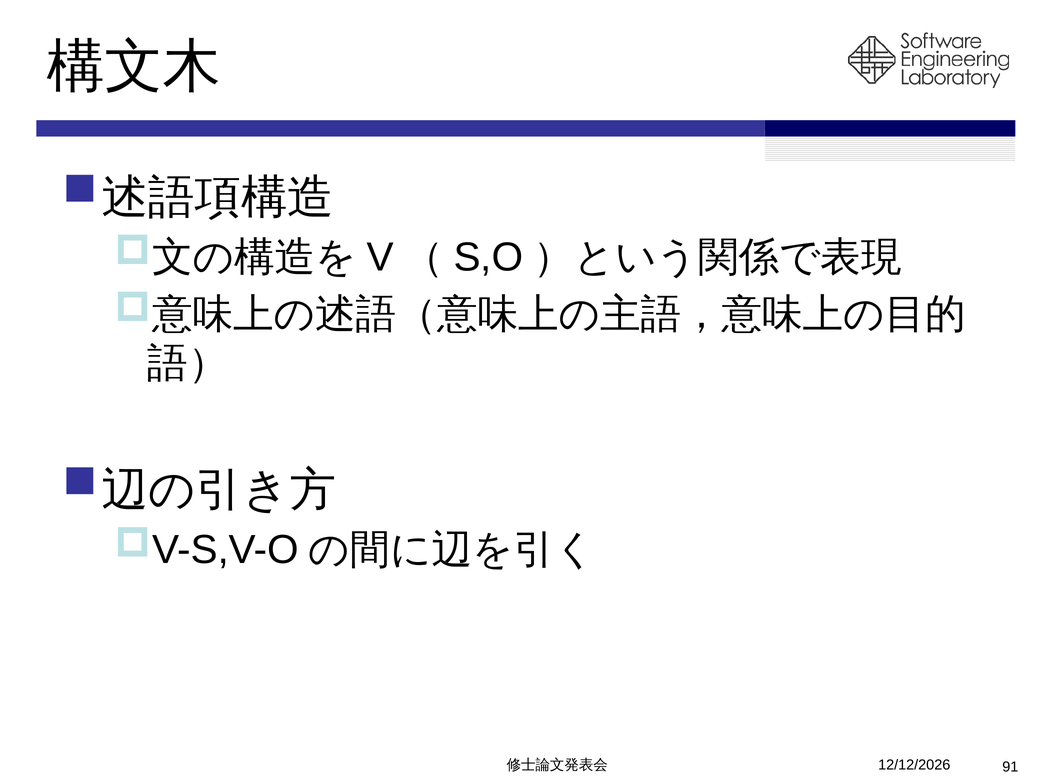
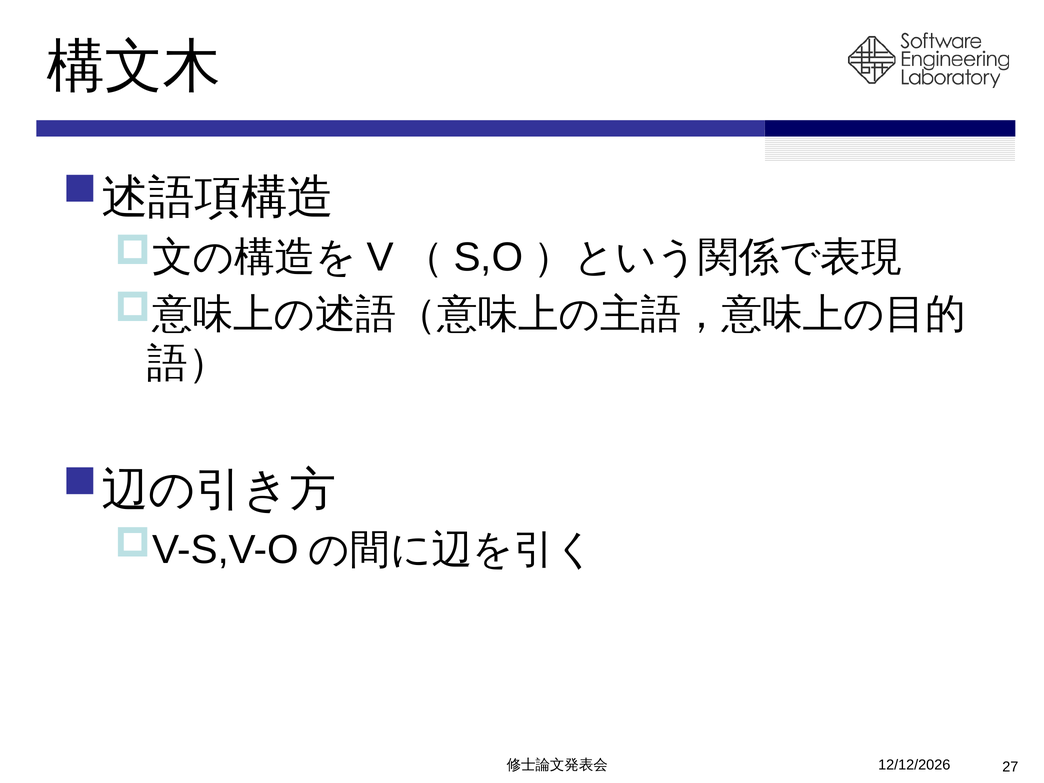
91: 91 -> 27
